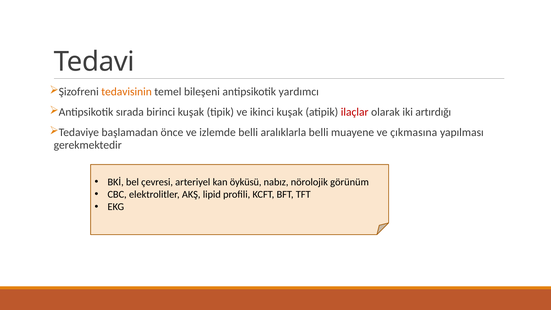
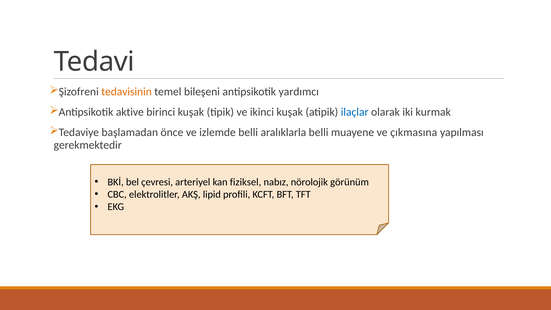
sırada: sırada -> aktive
ilaçlar colour: red -> blue
artırdığı: artırdığı -> kurmak
öyküsü: öyküsü -> fiziksel
